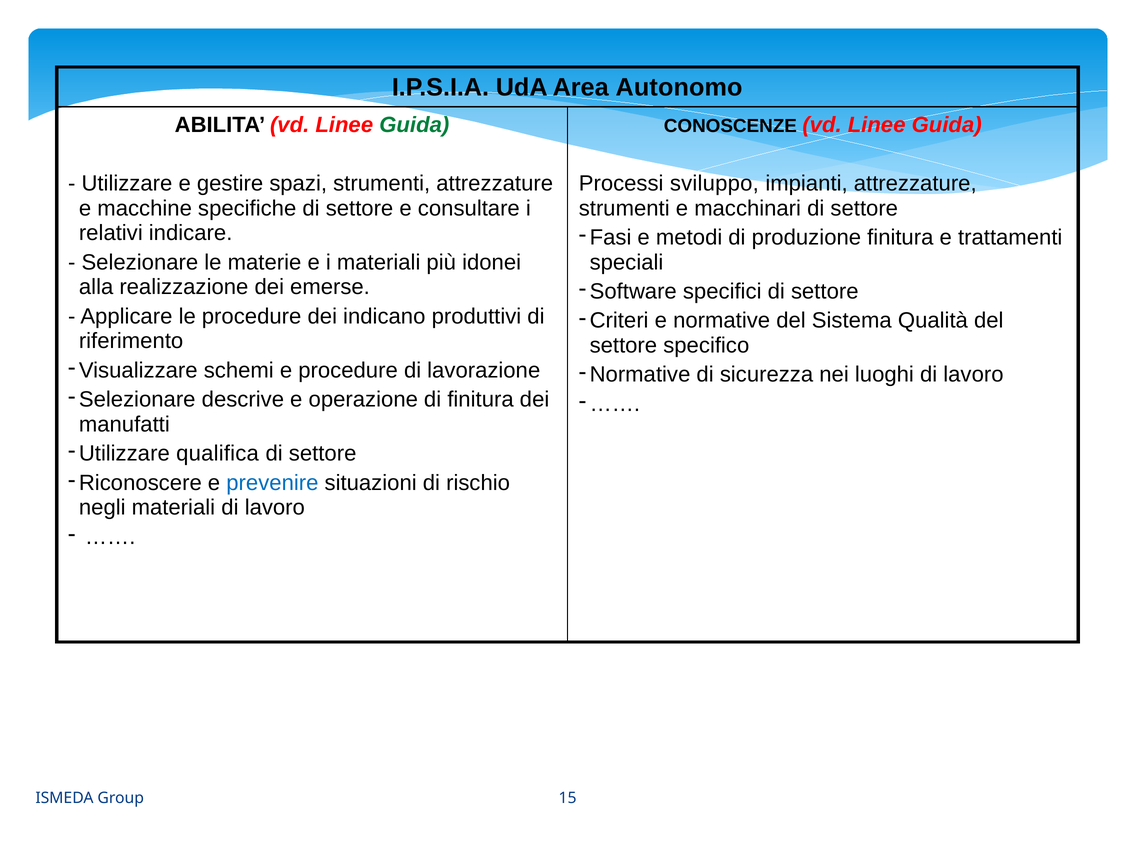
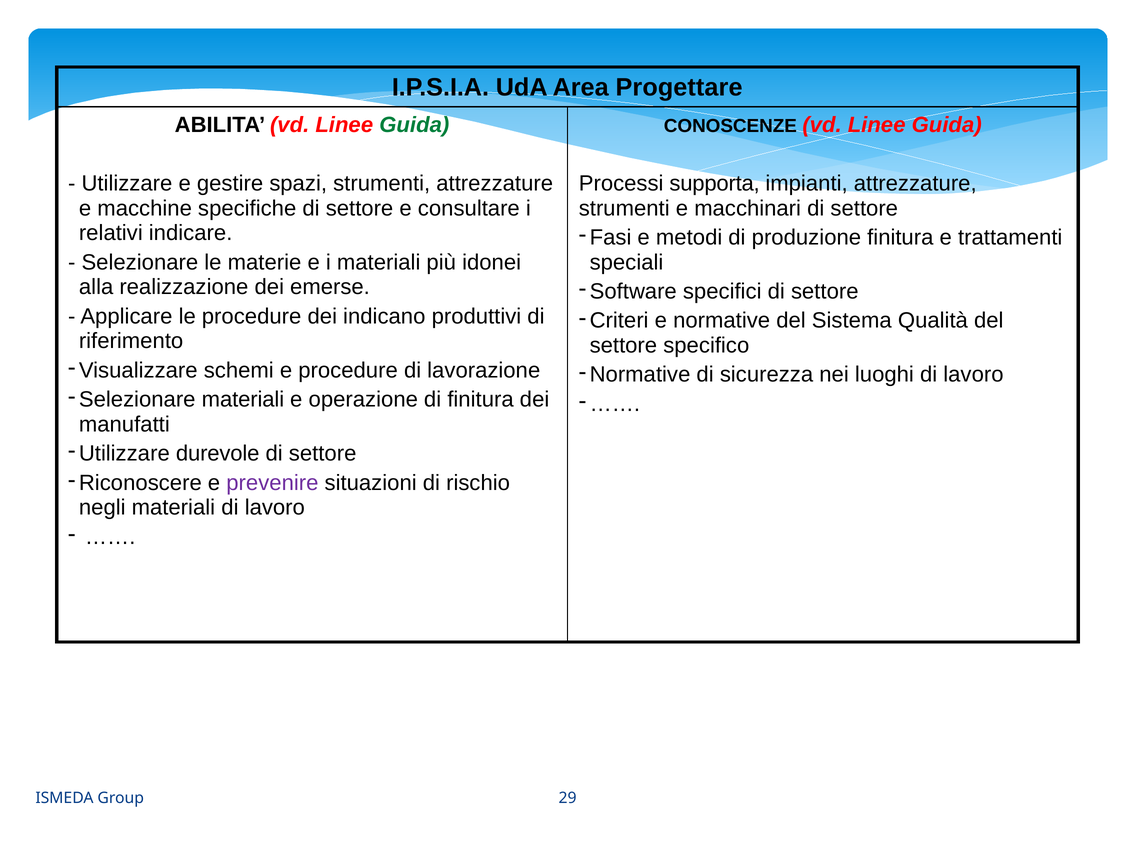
Autonomo: Autonomo -> Progettare
sviluppo: sviluppo -> supporta
Selezionare descrive: descrive -> materiali
qualifica: qualifica -> durevole
prevenire colour: blue -> purple
15: 15 -> 29
